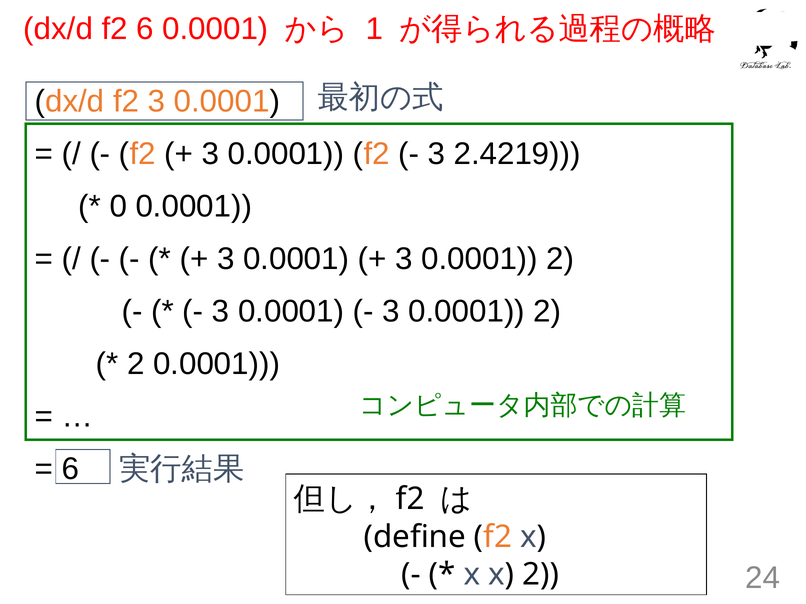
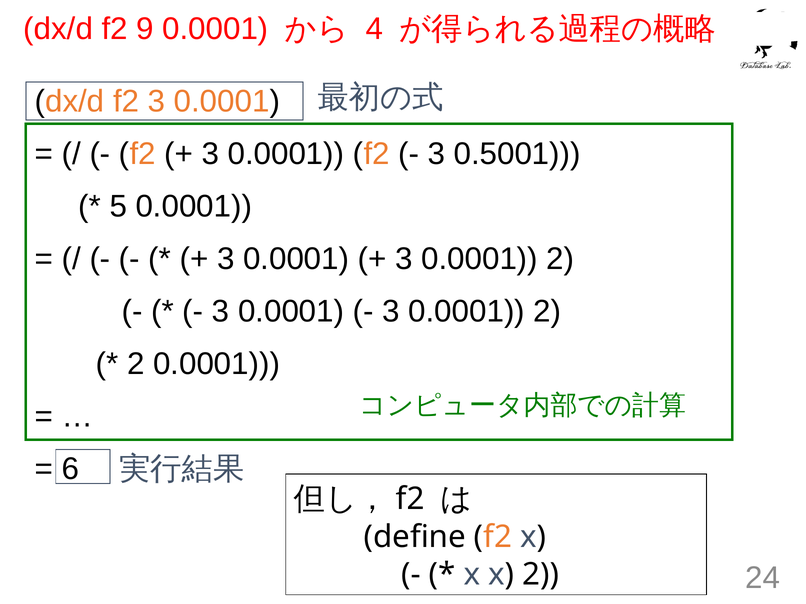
f2 6: 6 -> 9
1: 1 -> 4
2.4219: 2.4219 -> 0.5001
0: 0 -> 5
